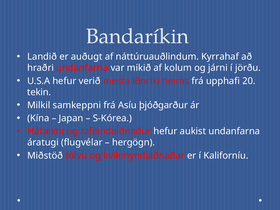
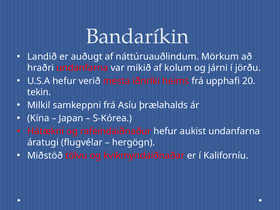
Kyrrahaf: Kyrrahaf -> Mörkum
þjóðgarður: þjóðgarður -> þrælahalds
